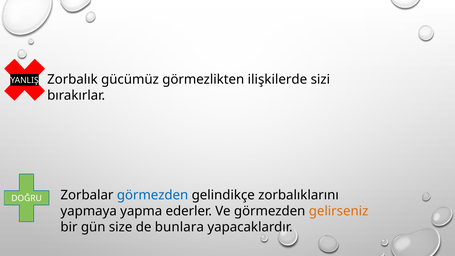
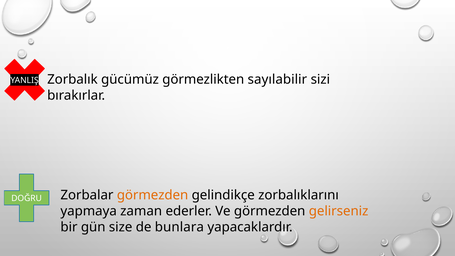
ilişkilerde: ilişkilerde -> sayılabilir
görmezden at (153, 195) colour: blue -> orange
yapma: yapma -> zaman
